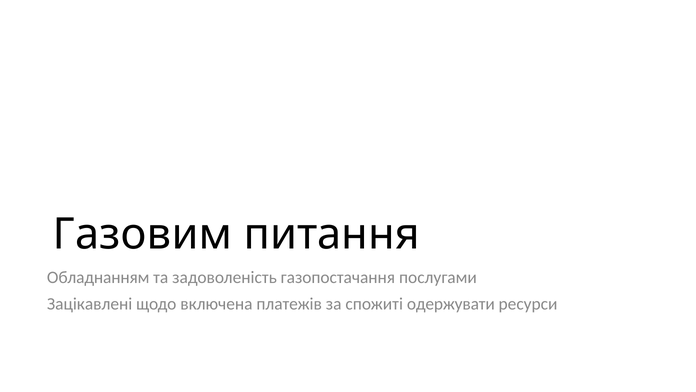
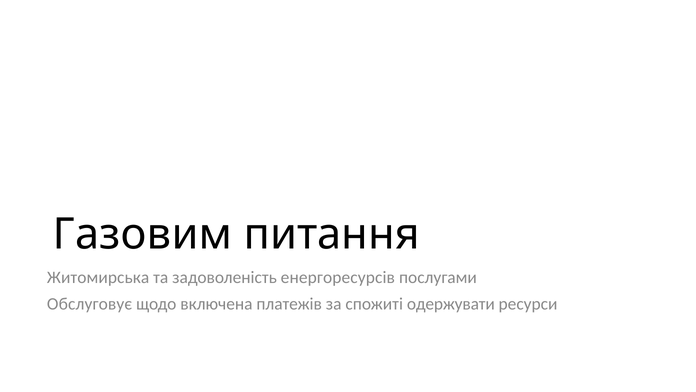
Обладнанням: Обладнанням -> Житомирська
газопостачання: газопостачання -> енергоресурсів
Зацікавлені: Зацікавлені -> Обслуговує
